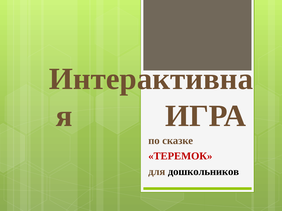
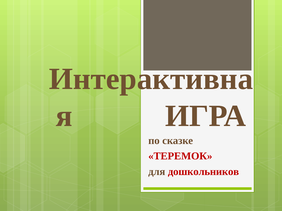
дошкольников colour: black -> red
